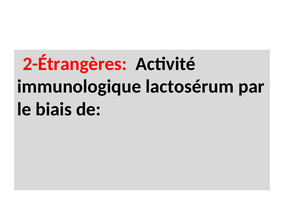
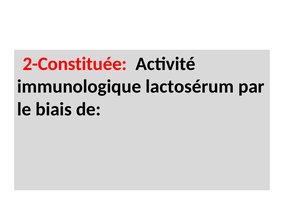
2-Étrangères: 2-Étrangères -> 2-Constituée
